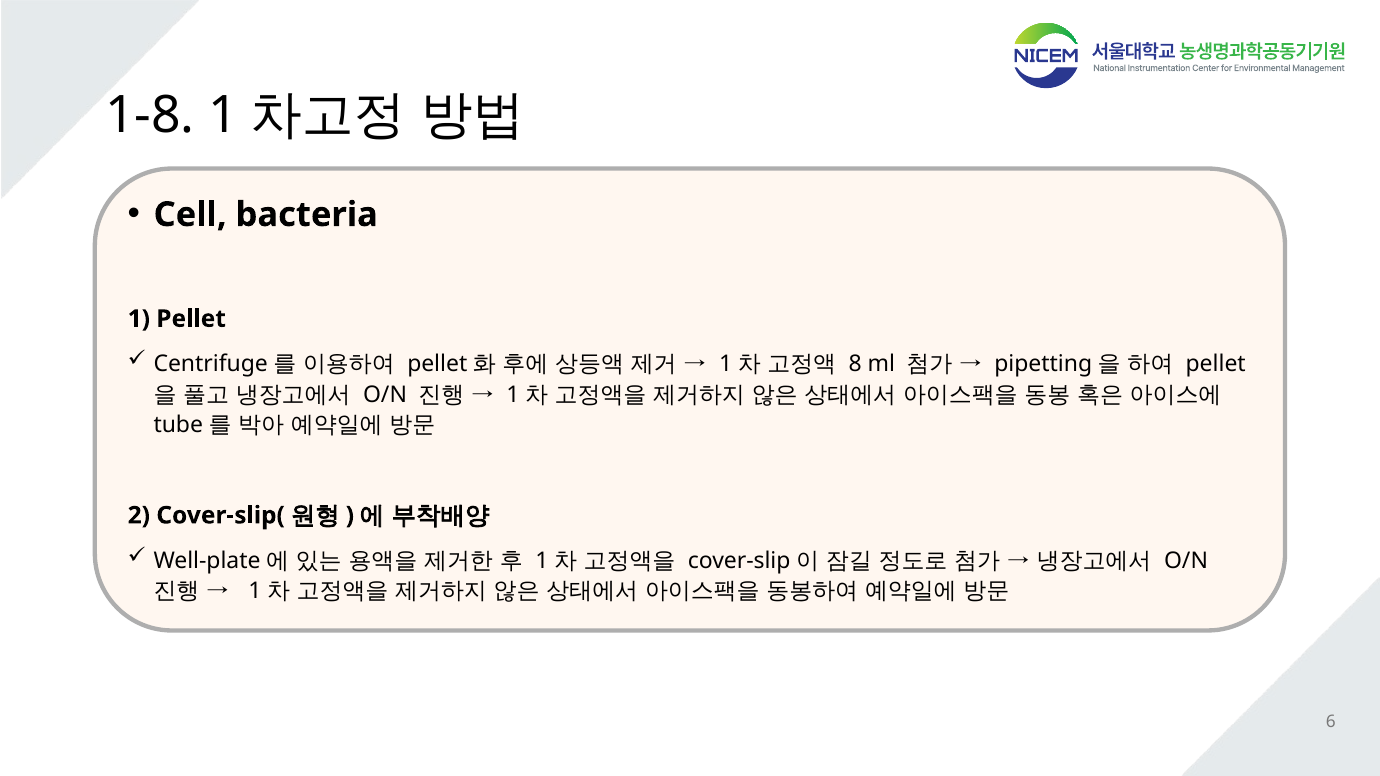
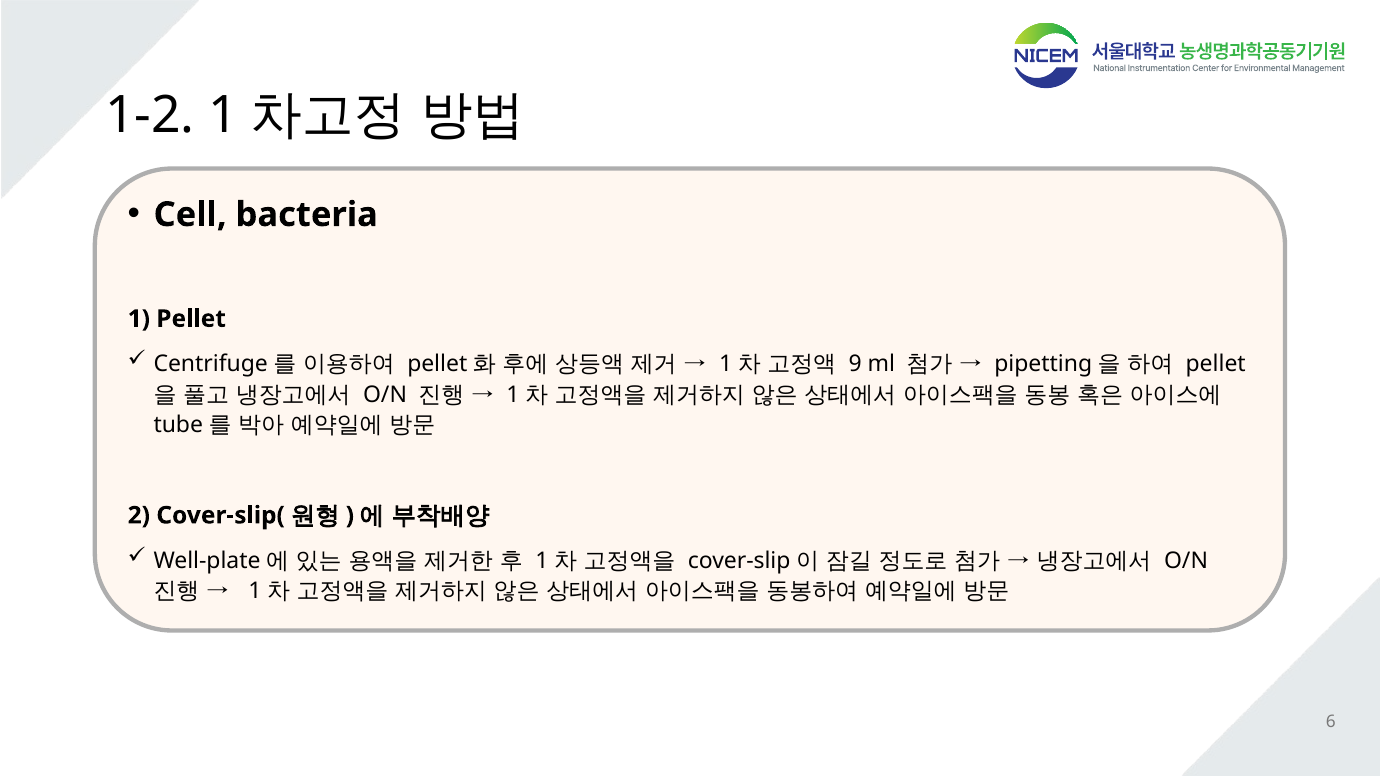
1-8: 1-8 -> 1-2
8: 8 -> 9
